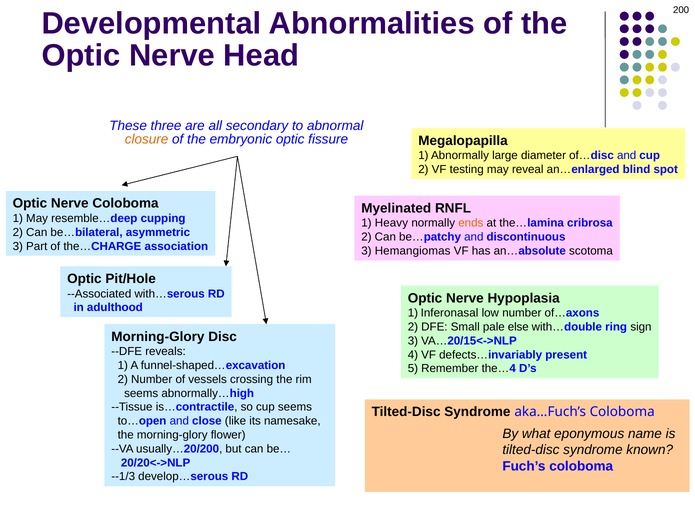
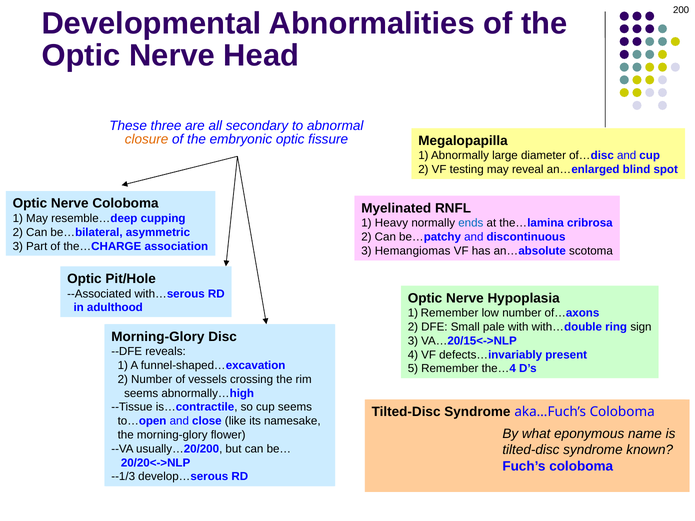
ends colour: orange -> blue
1 Inferonasal: Inferonasal -> Remember
pale else: else -> with
